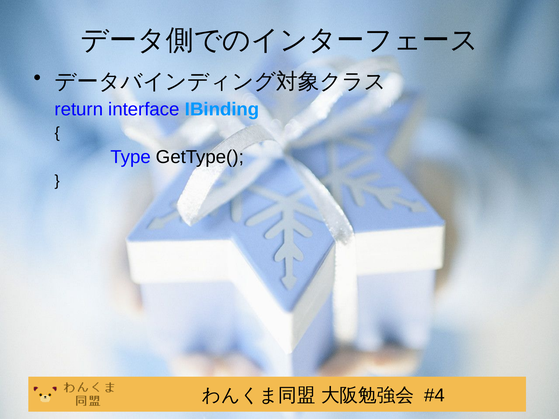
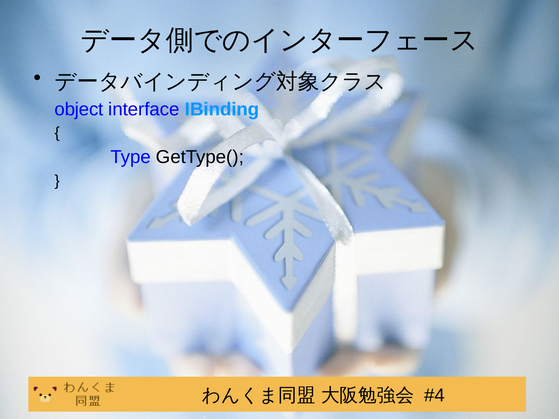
return: return -> object
